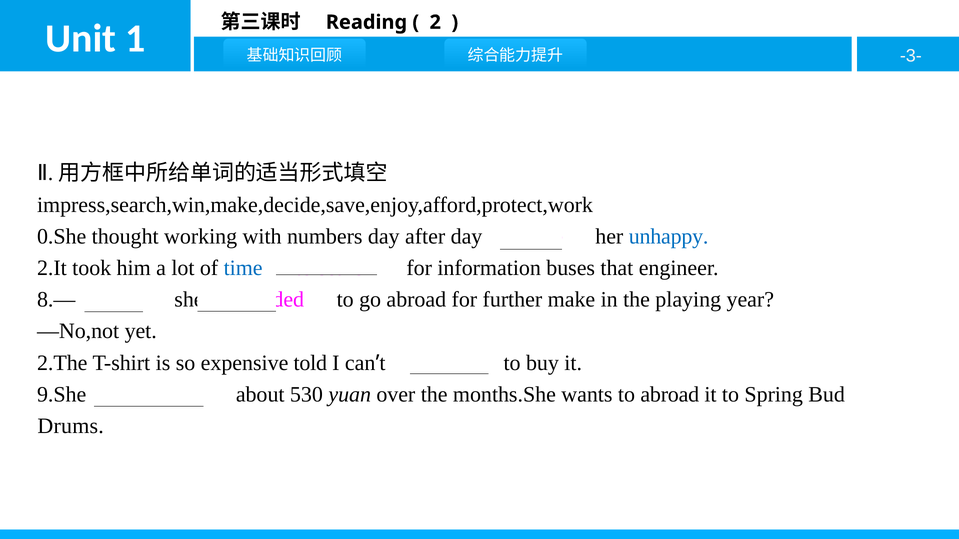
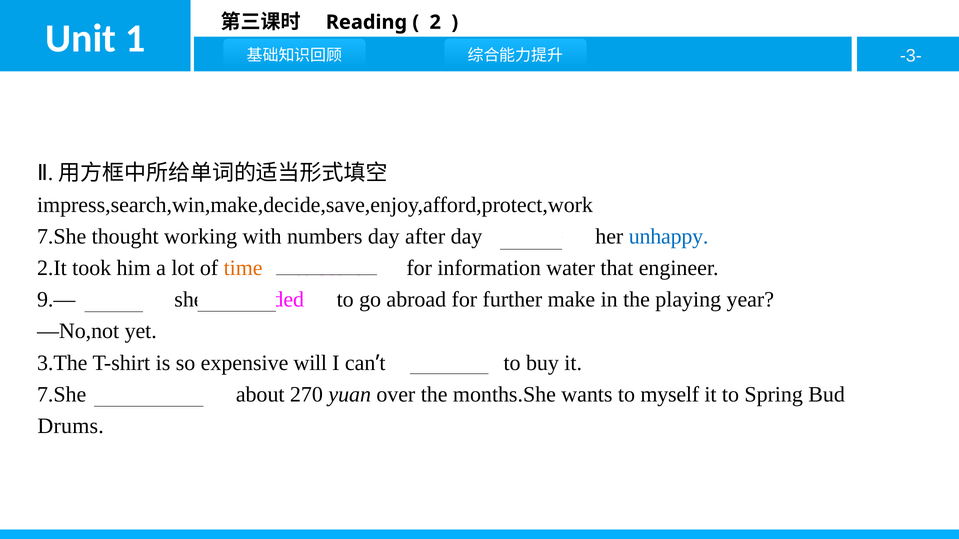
0.She at (62, 237): 0.She -> 7.She
time colour: blue -> orange
buses: buses -> water
8.—: 8.— -> 9.—
2.The: 2.The -> 3.The
told: told -> will
9.She at (62, 395): 9.She -> 7.She
530: 530 -> 270
to abroad: abroad -> myself
